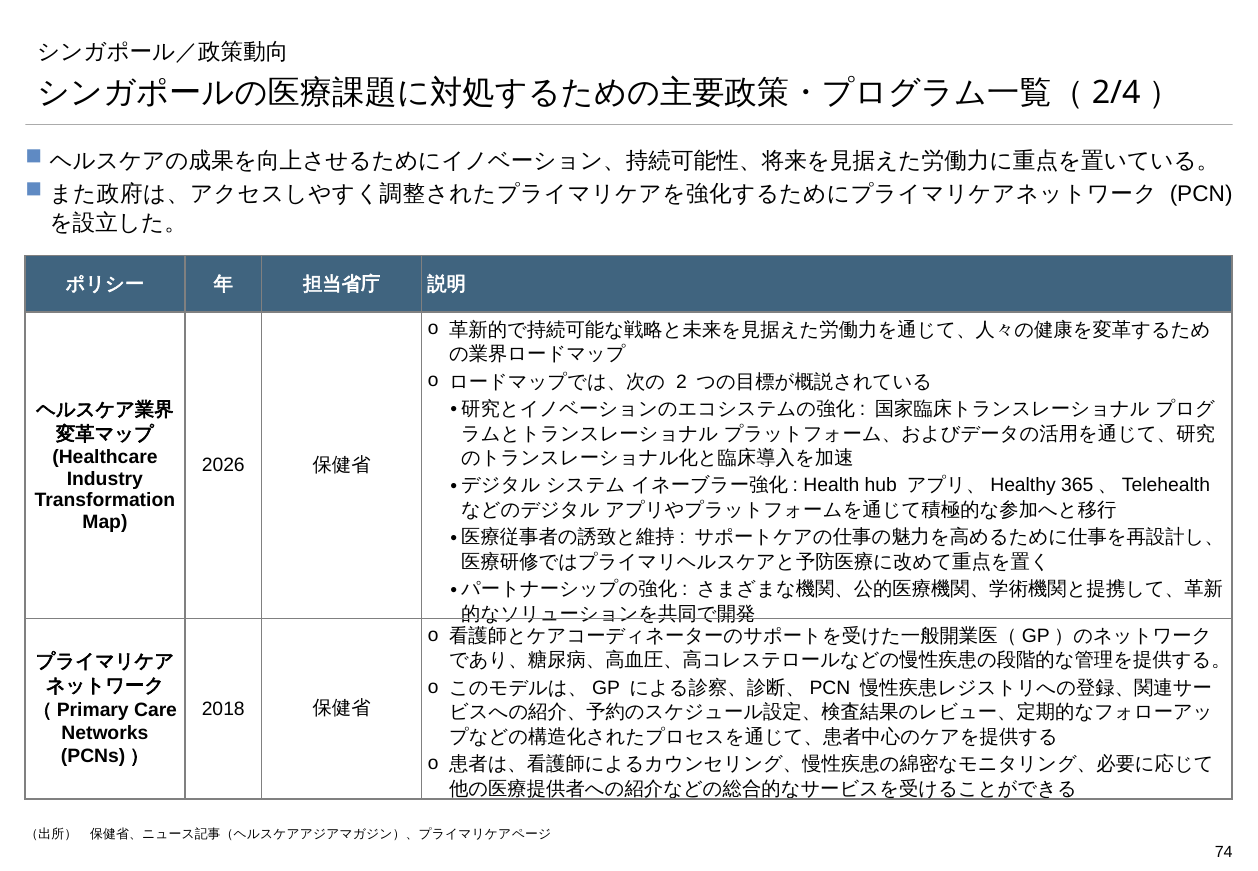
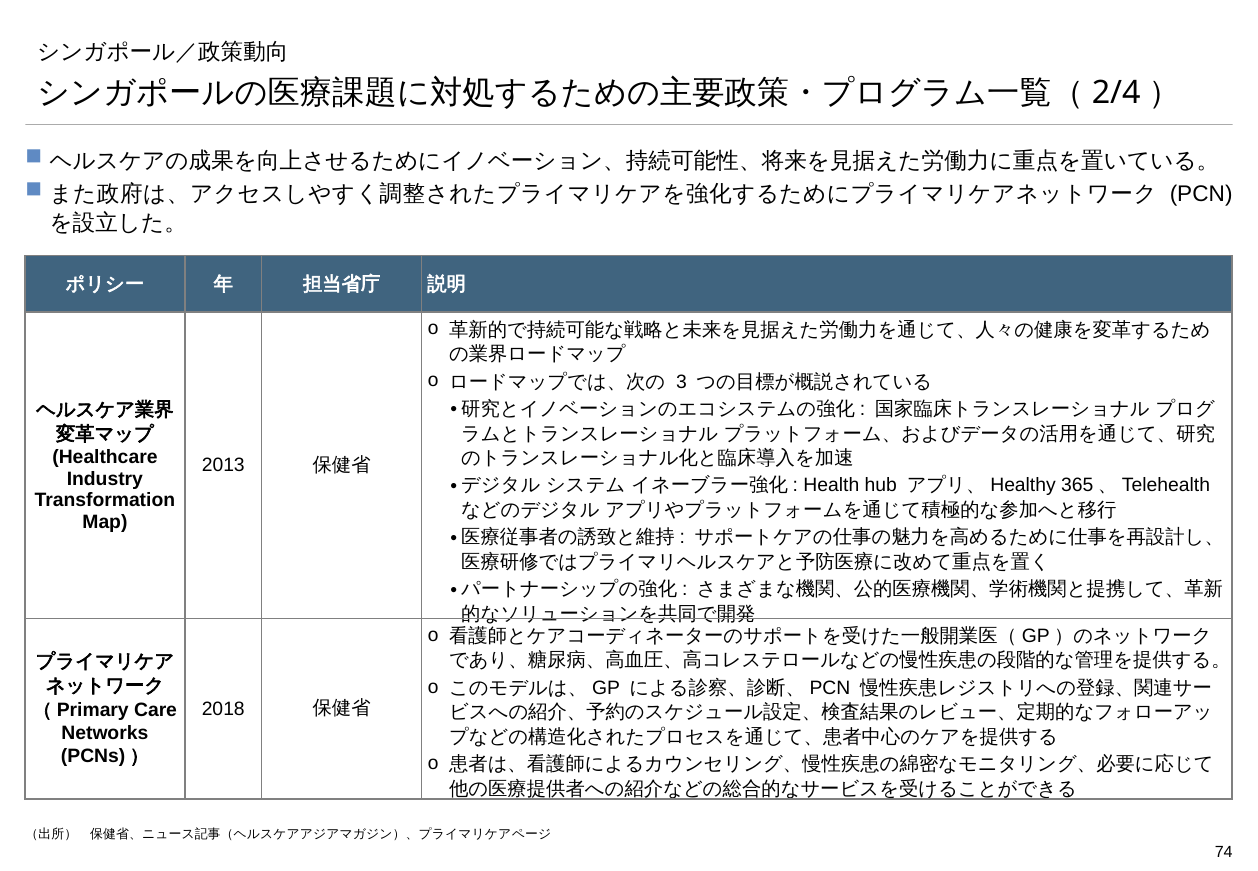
2: 2 -> 3
2026: 2026 -> 2013
